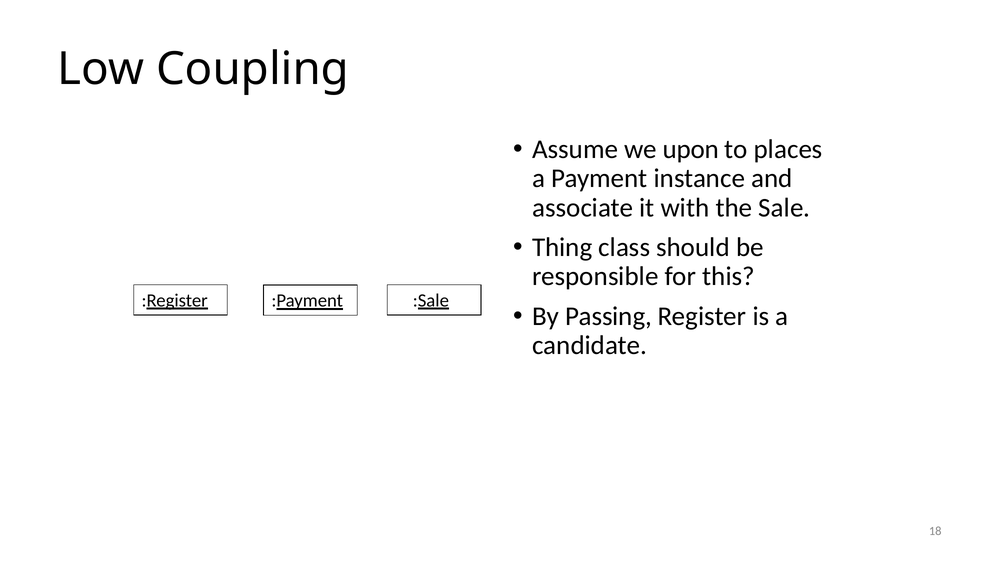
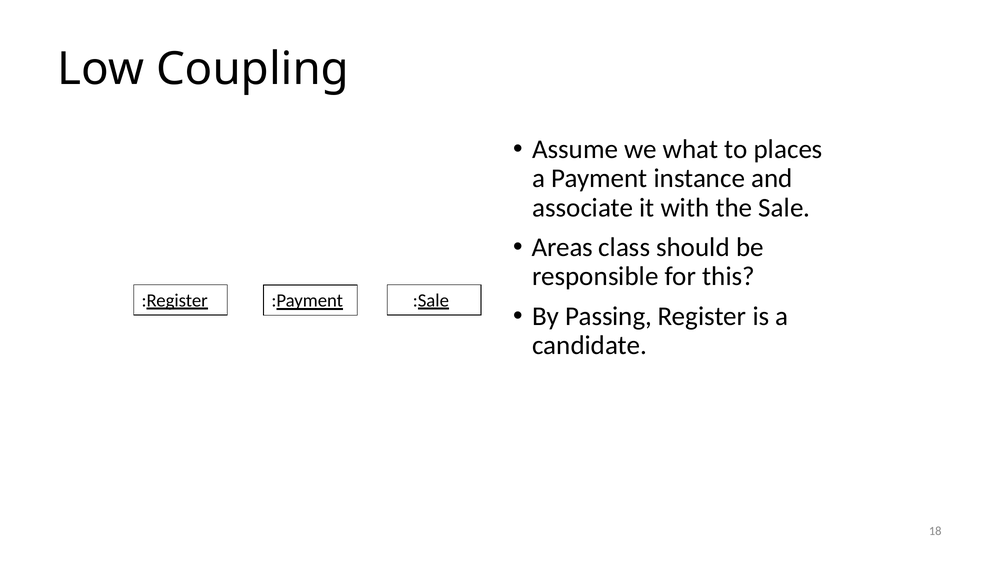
upon: upon -> what
Thing: Thing -> Areas
